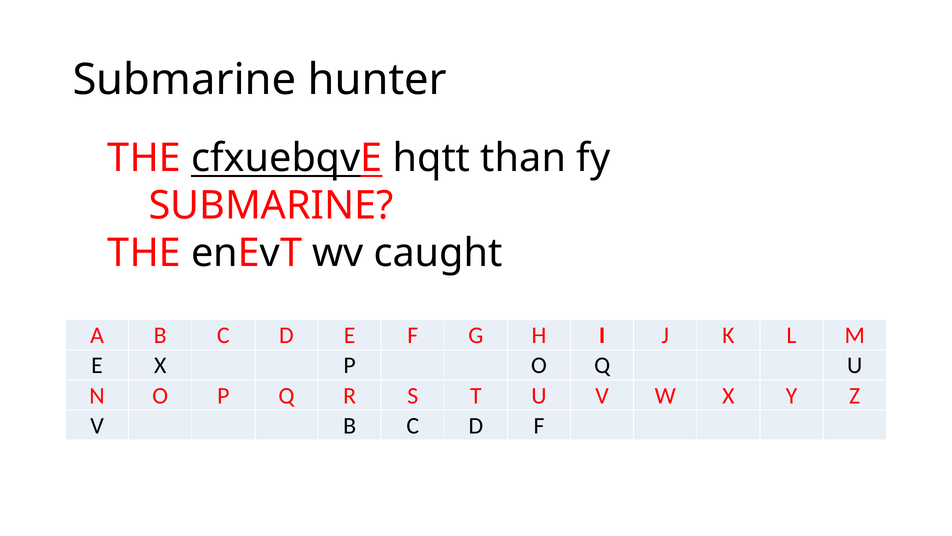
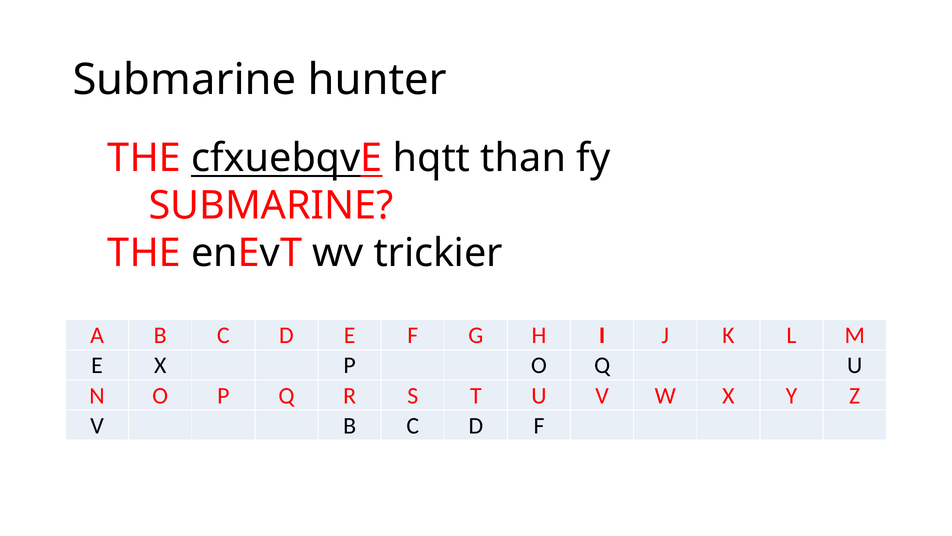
caught: caught -> trickier
